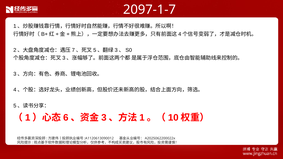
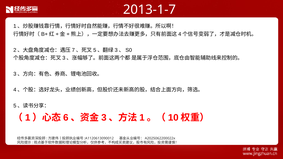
2097-1-7: 2097-1-7 -> 2013-1-7
